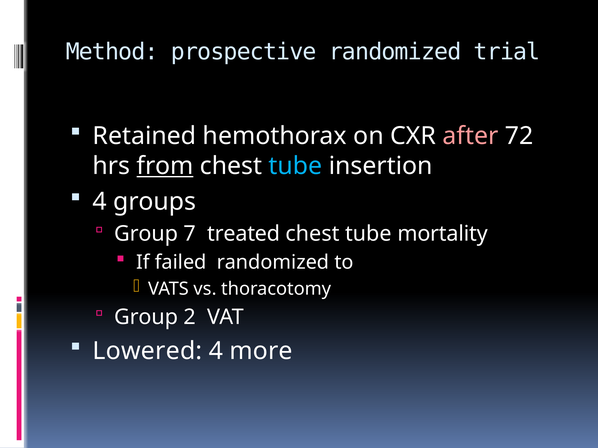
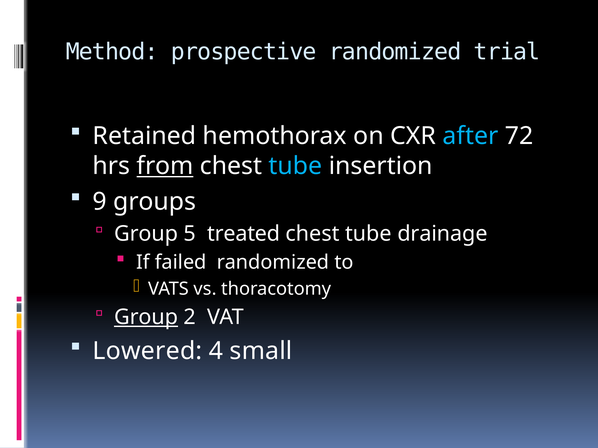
after colour: pink -> light blue
4 at (100, 202): 4 -> 9
7: 7 -> 5
mortality: mortality -> drainage
Group at (146, 318) underline: none -> present
more: more -> small
